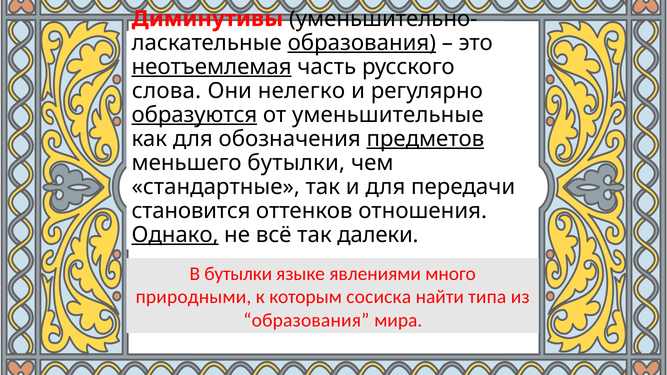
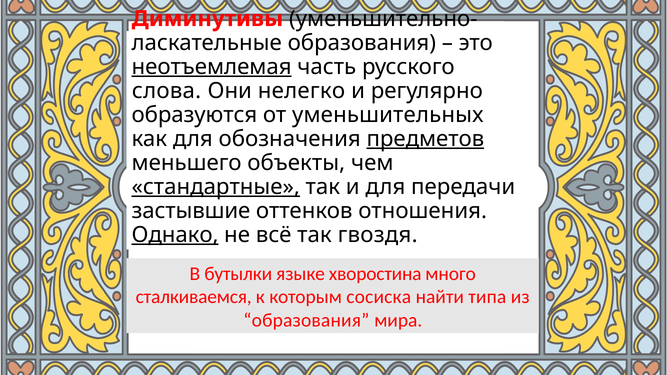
образования at (362, 43) underline: present -> none
образуются underline: present -> none
уменьшительные: уменьшительные -> уменьшительных
меньшего бутылки: бутылки -> объекты
стандартные underline: none -> present
становится: становится -> застывшие
далеки: далеки -> гвоздя
явлениями: явлениями -> хворостина
природными: природными -> сталкиваемся
